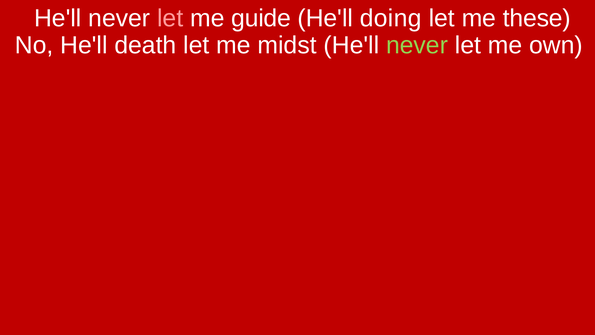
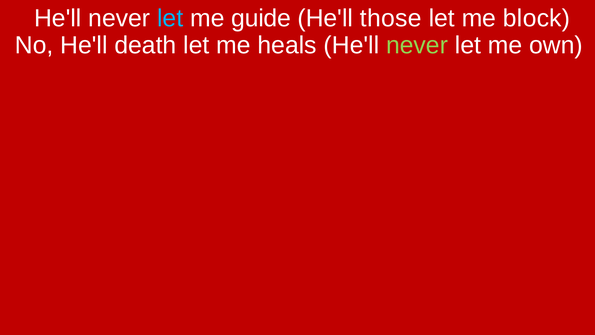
let at (170, 18) colour: pink -> light blue
doing: doing -> those
these: these -> block
midst: midst -> heals
